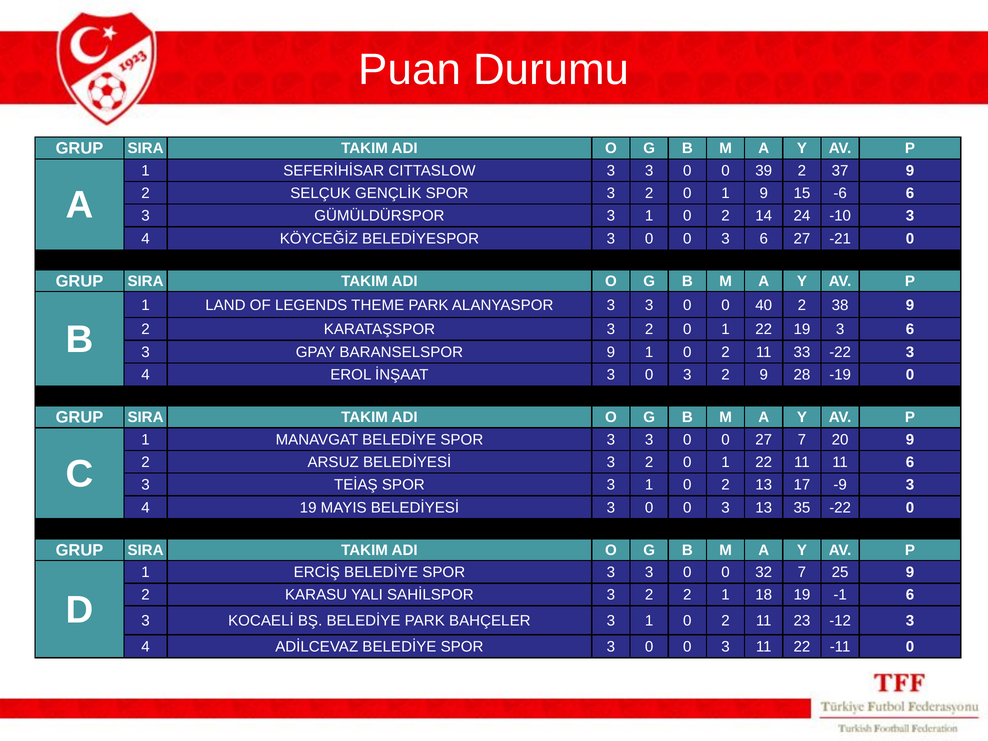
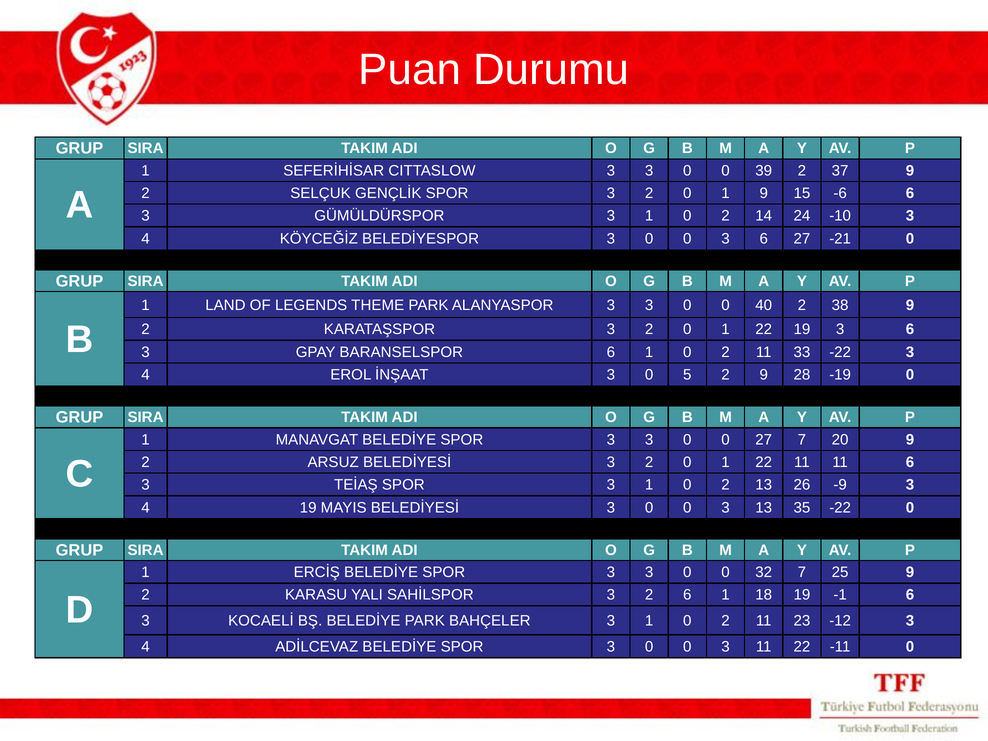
BARANSELSPOR 9: 9 -> 6
3 0 3: 3 -> 5
17: 17 -> 26
2 2: 2 -> 6
